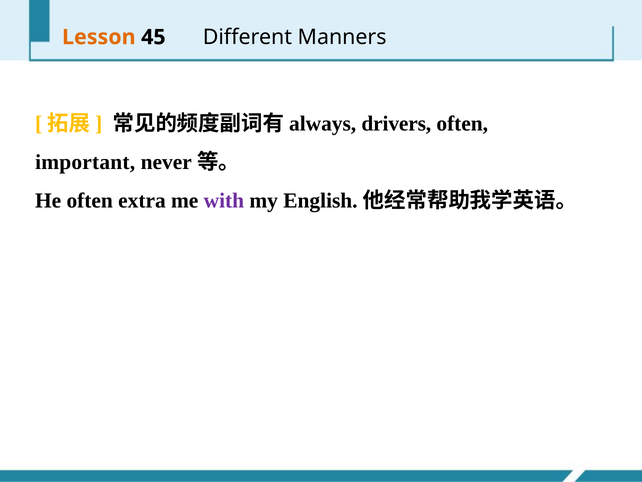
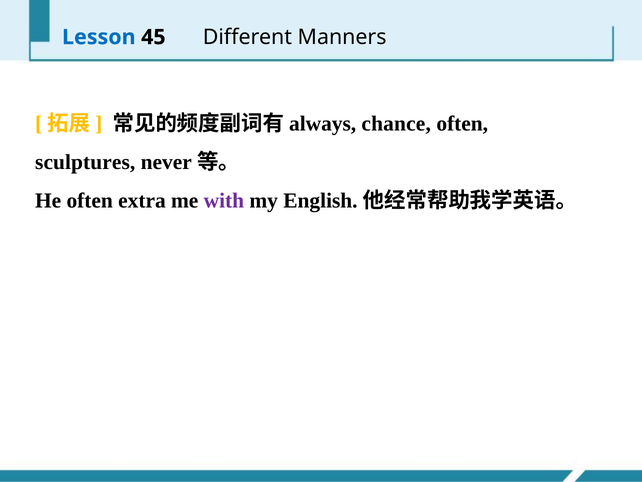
Lesson colour: orange -> blue
drivers: drivers -> chance
important: important -> sculptures
